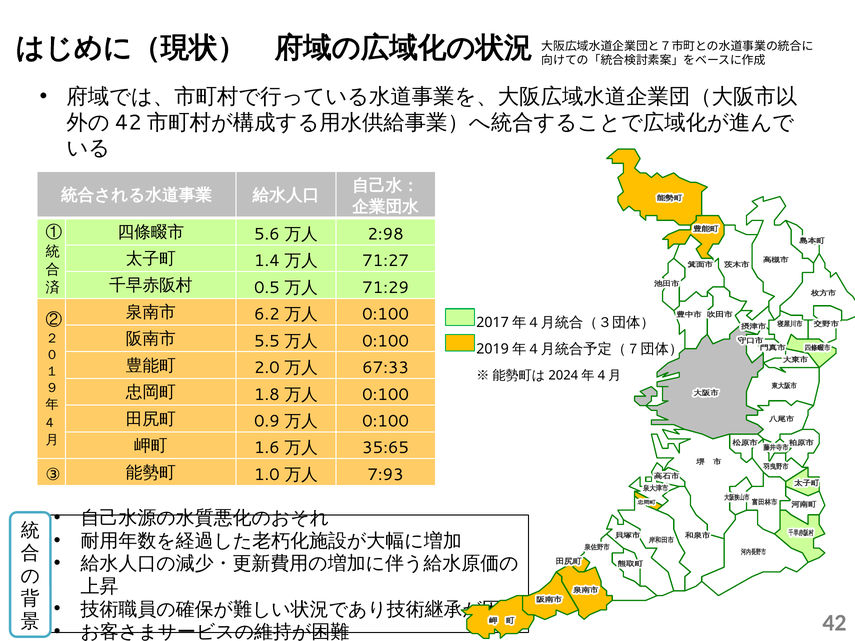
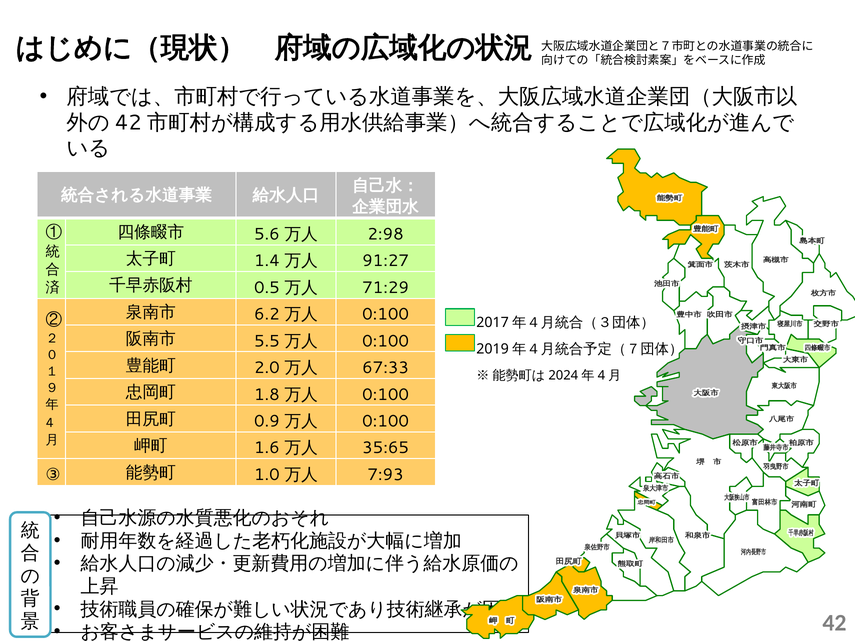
71:27: 71:27 -> 91:27
